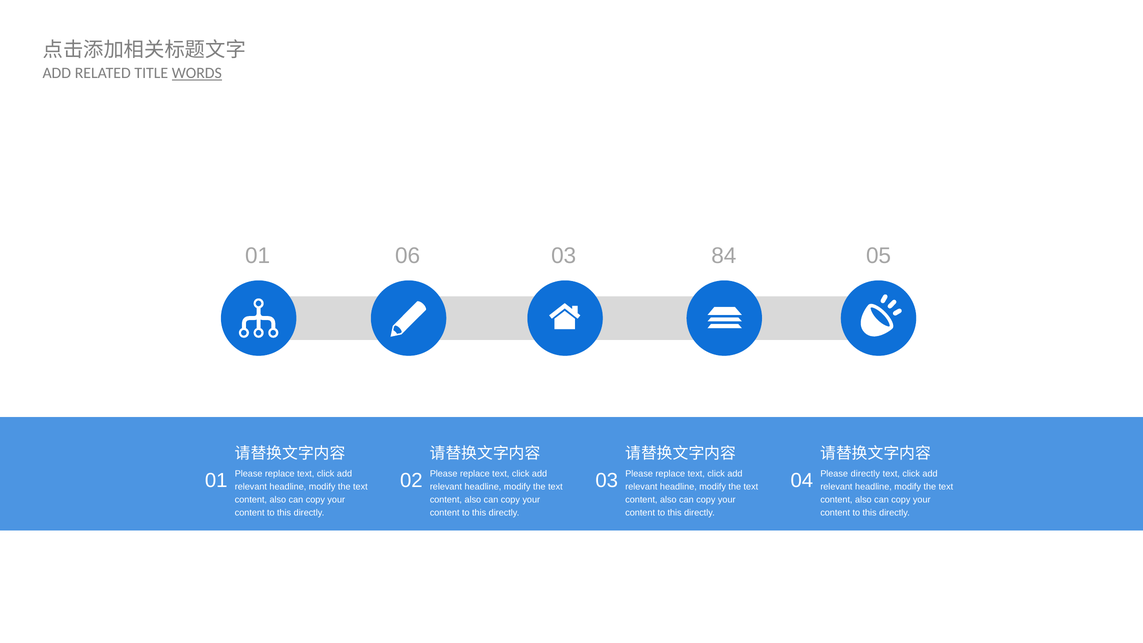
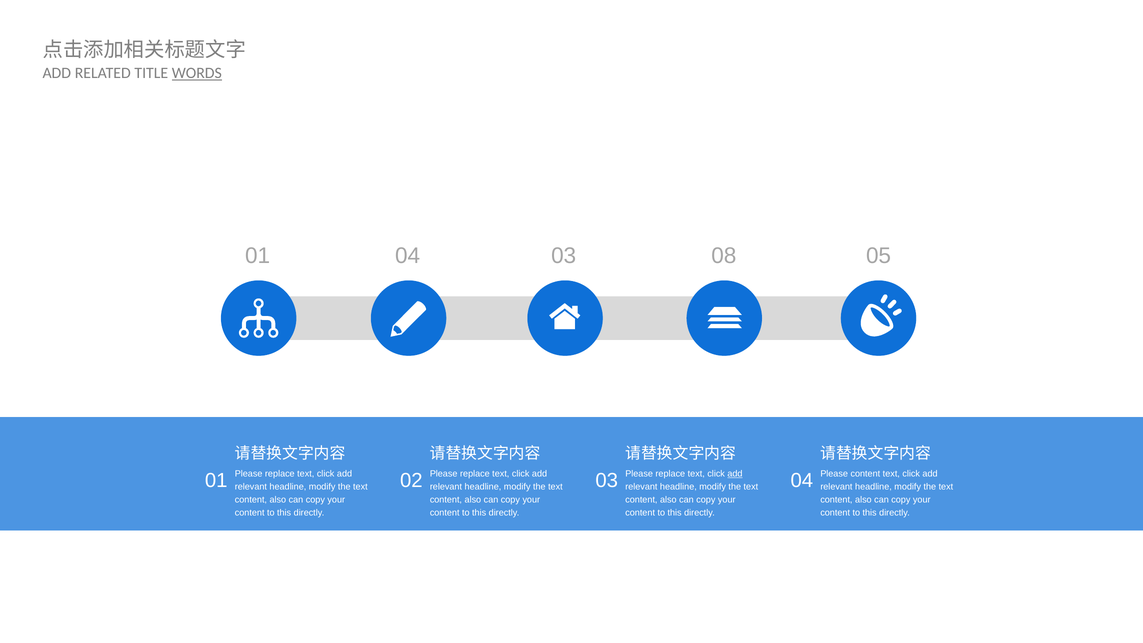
01 06: 06 -> 04
84: 84 -> 08
add at (735, 474) underline: none -> present
Please directly: directly -> content
